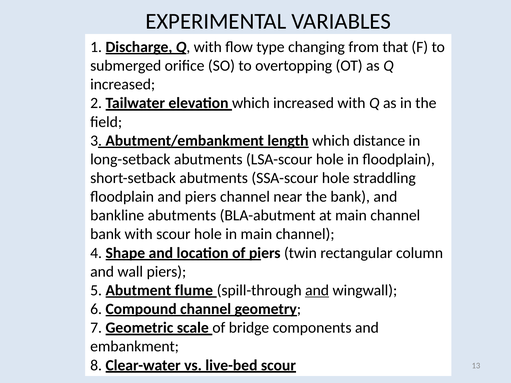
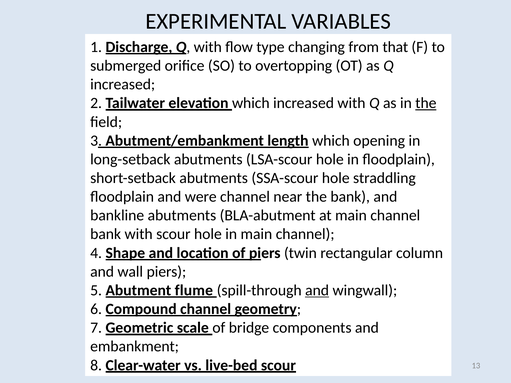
the at (426, 103) underline: none -> present
distance: distance -> opening
and piers: piers -> were
